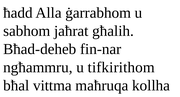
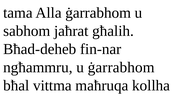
ħadd: ħadd -> tama
u tifkirithom: tifkirithom -> ġarrabhom
